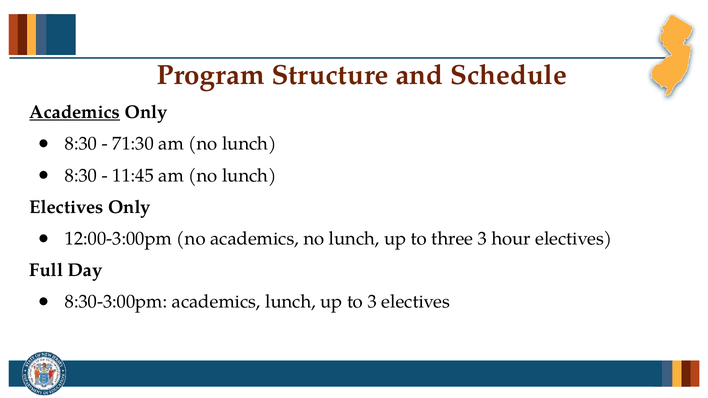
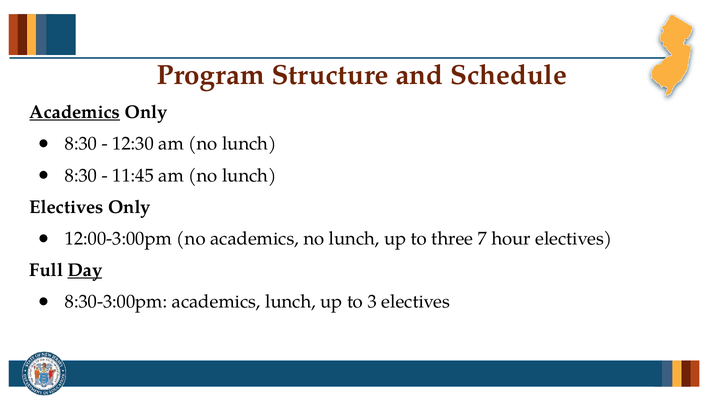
71:30: 71:30 -> 12:30
three 3: 3 -> 7
Day underline: none -> present
